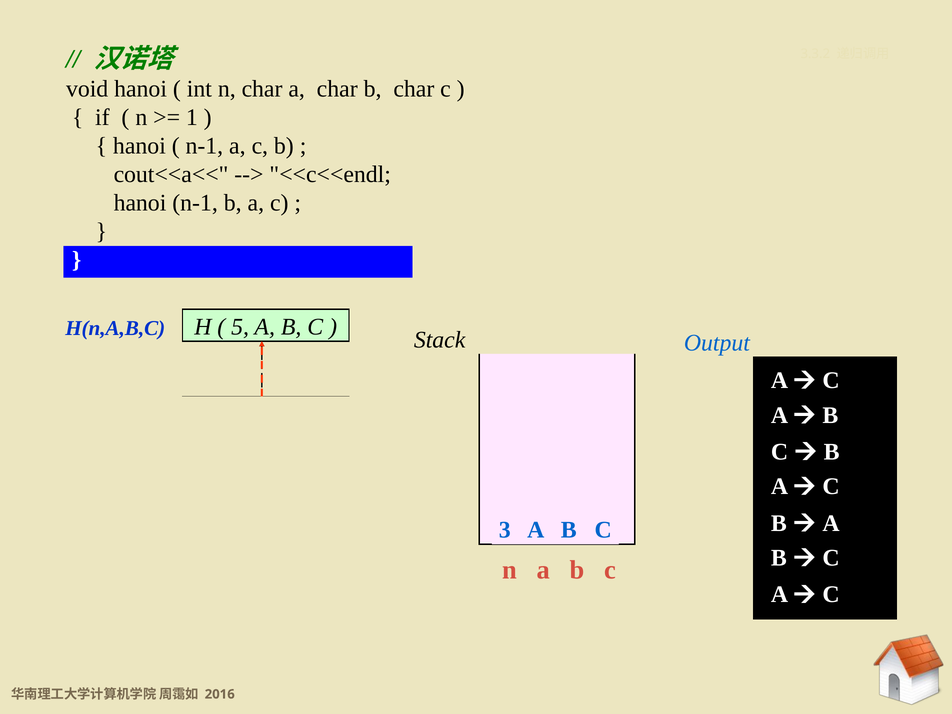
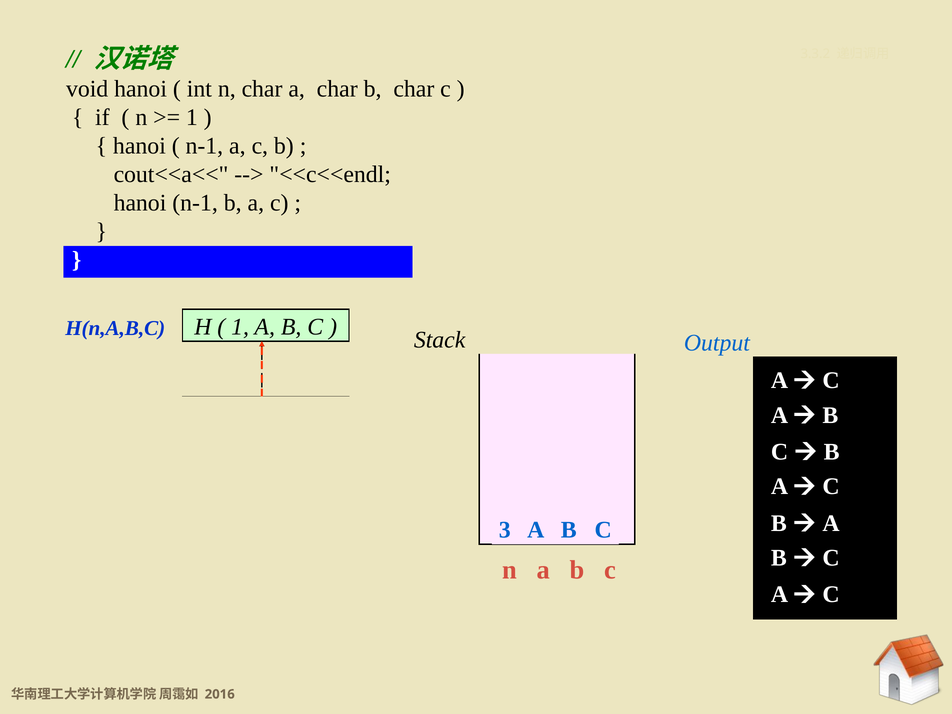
5 at (240, 327): 5 -> 1
